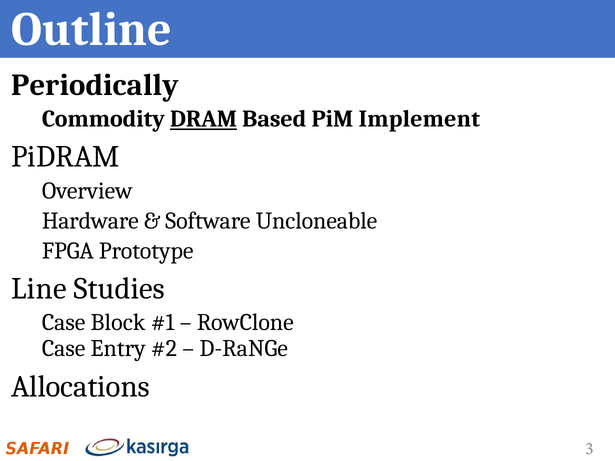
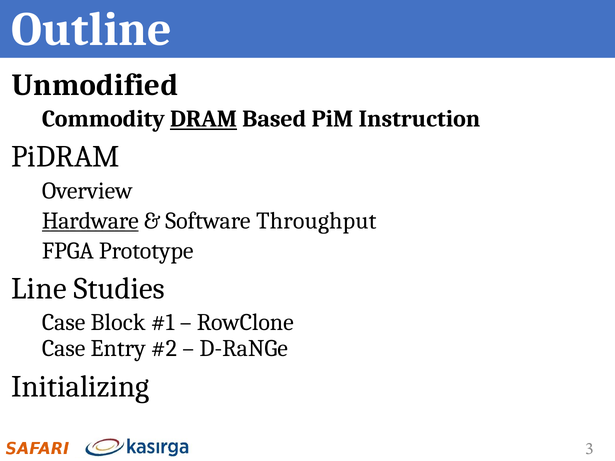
Periodically: Periodically -> Unmodified
Implement: Implement -> Instruction
Hardware underline: none -> present
Uncloneable: Uncloneable -> Throughput
Allocations: Allocations -> Initializing
